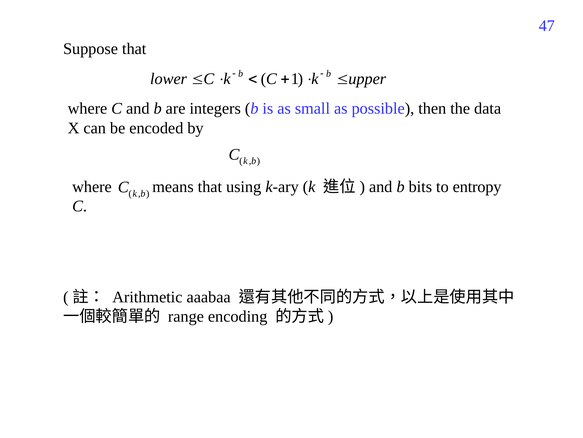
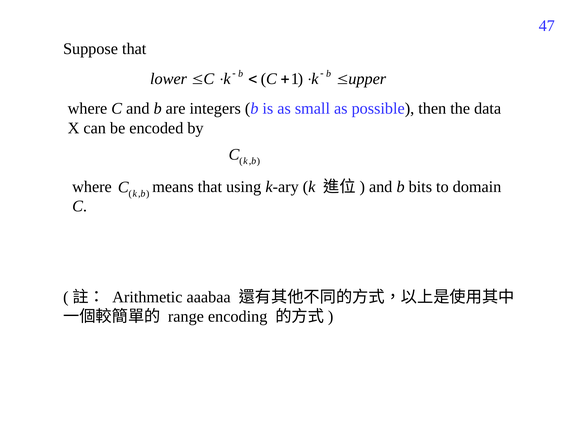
entropy: entropy -> domain
